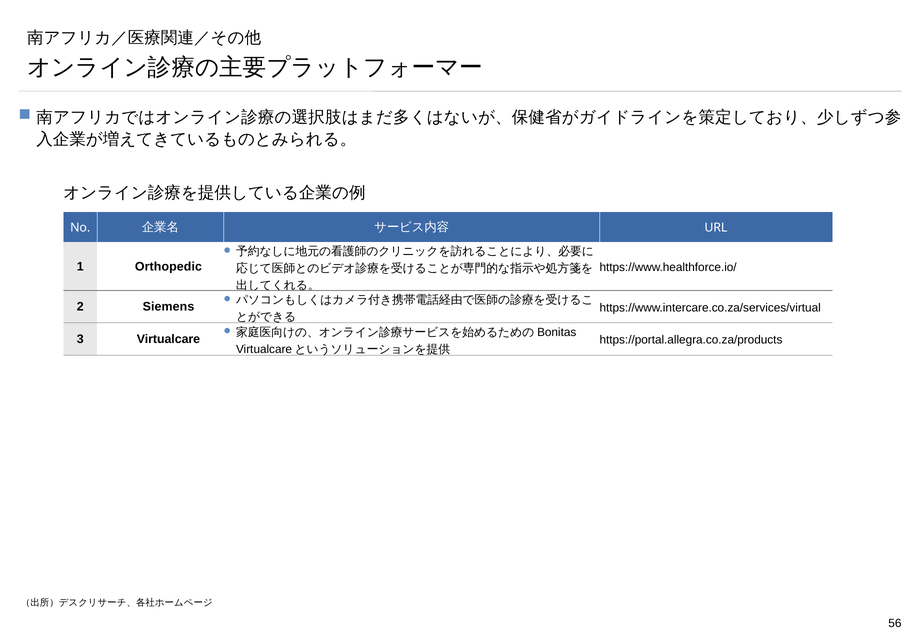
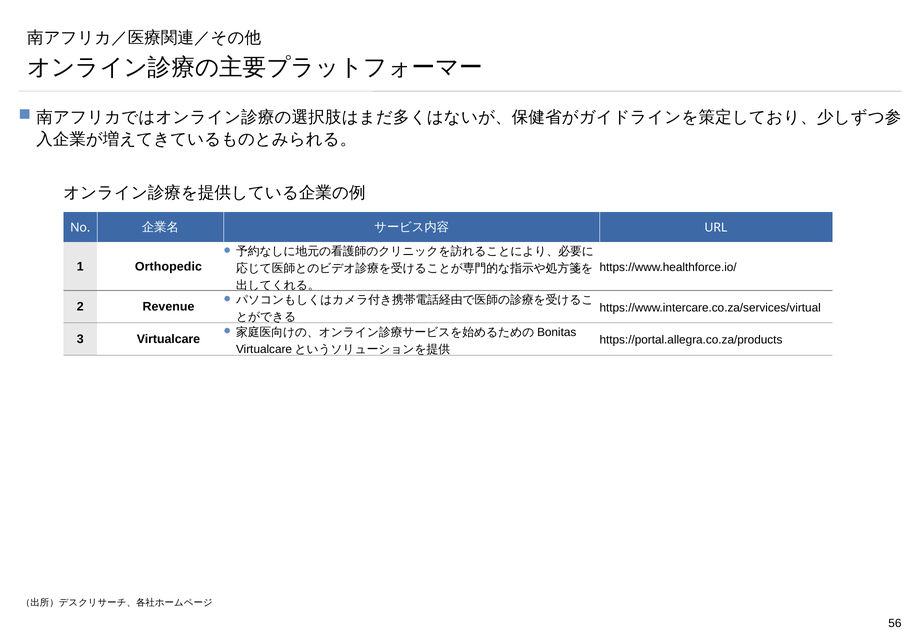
Siemens: Siemens -> Revenue
